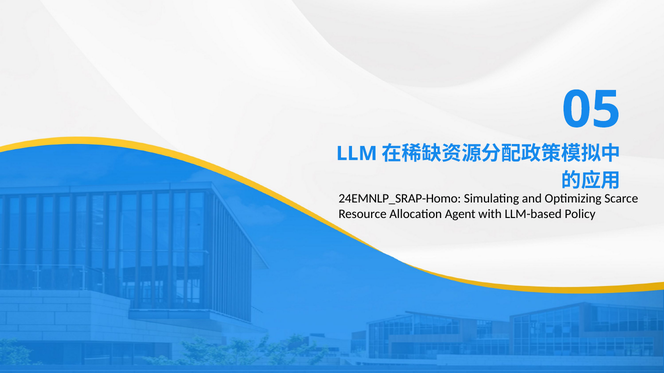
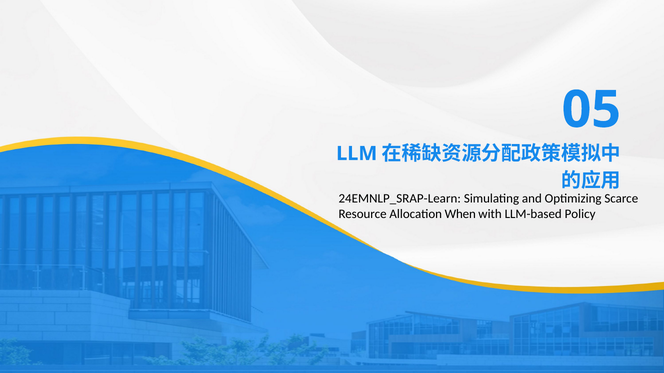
24EMNLP_SRAP-Homo: 24EMNLP_SRAP-Homo -> 24EMNLP_SRAP-Learn
Agent: Agent -> When
